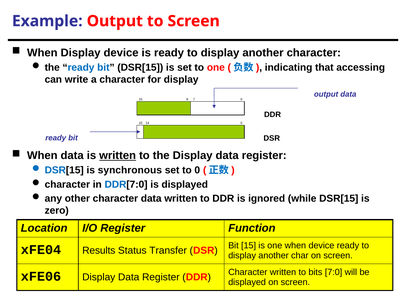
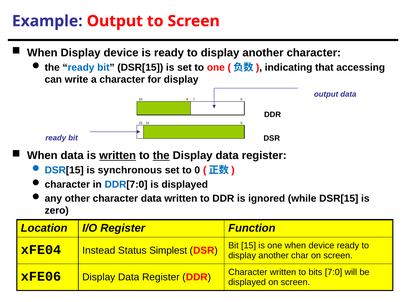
the at (161, 156) underline: none -> present
Results: Results -> Instead
Transfer: Transfer -> Simplest
